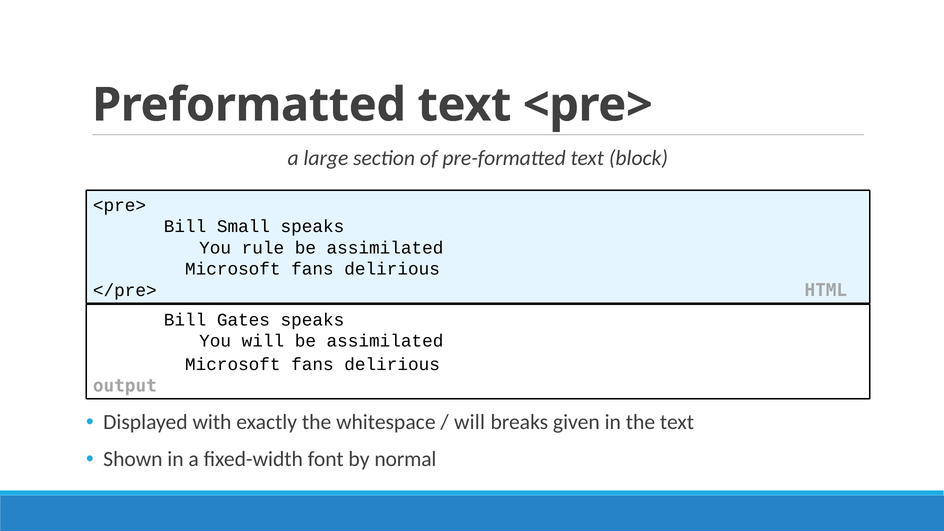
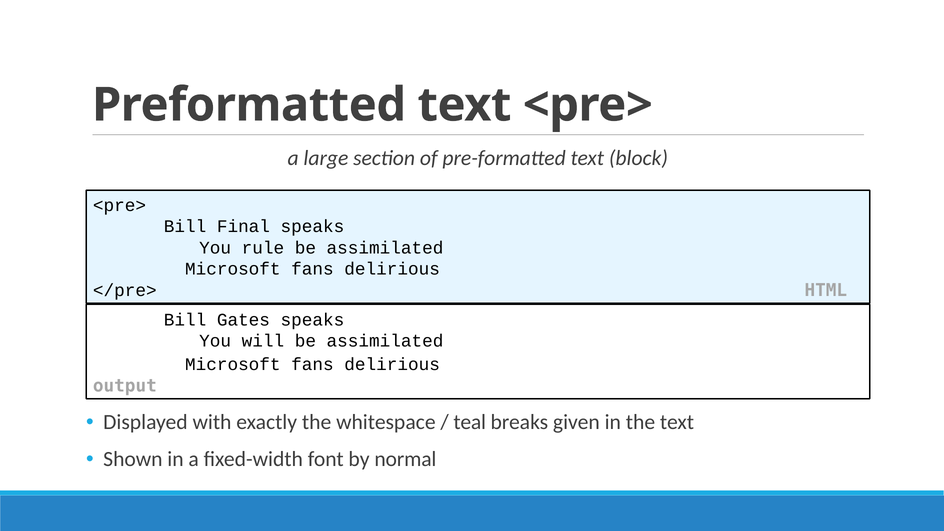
Small: Small -> Final
will at (470, 422): will -> teal
